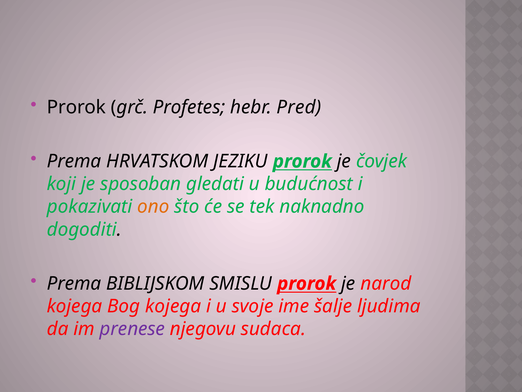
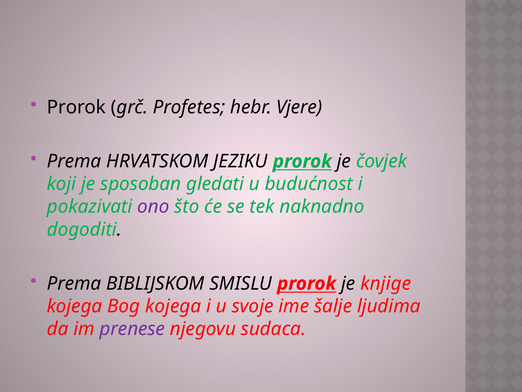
Pred: Pred -> Vjere
ono colour: orange -> purple
narod: narod -> knjige
